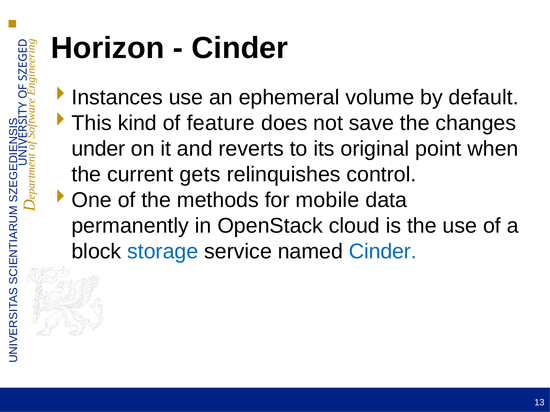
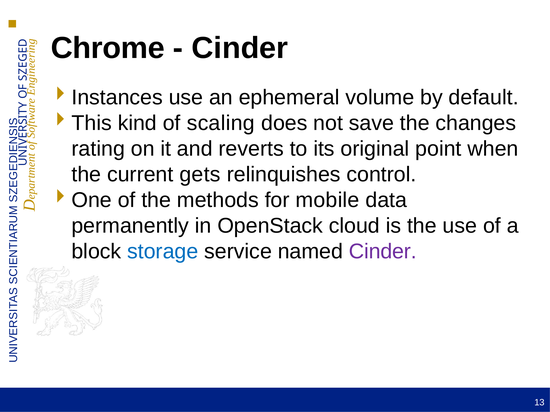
Horizon: Horizon -> Chrome
feature: feature -> scaling
under: under -> rating
Cinder at (383, 252) colour: blue -> purple
